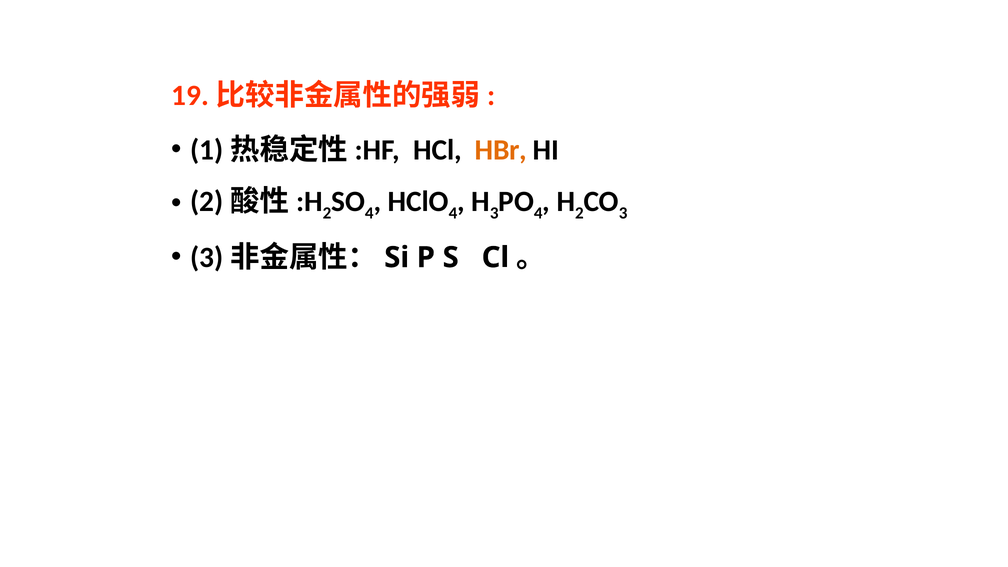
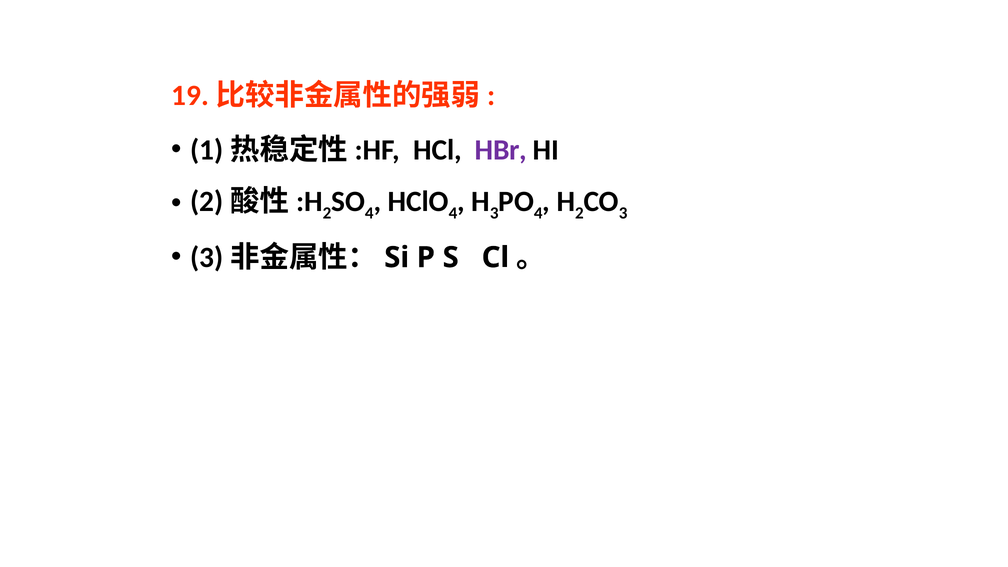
HBr colour: orange -> purple
